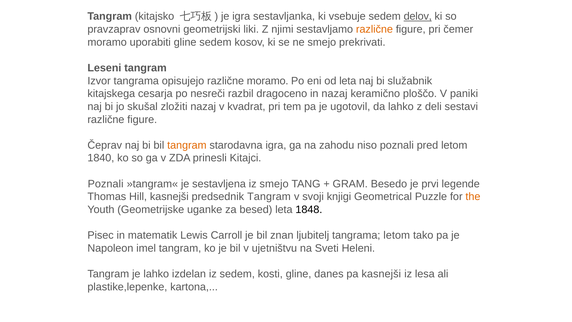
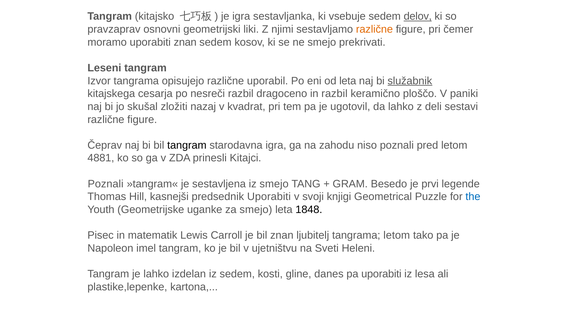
uporabiti gline: gline -> znan
različne moramo: moramo -> uporabil
služabnik underline: none -> present
in nazaj: nazaj -> razbil
tangram at (187, 145) colour: orange -> black
1840: 1840 -> 4881
predsednik Tangram: Tangram -> Uporabiti
the colour: orange -> blue
za besed: besed -> smejo
pa kasnejši: kasnejši -> uporabiti
